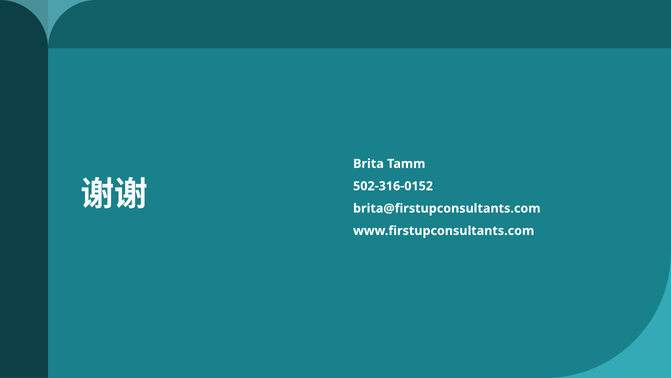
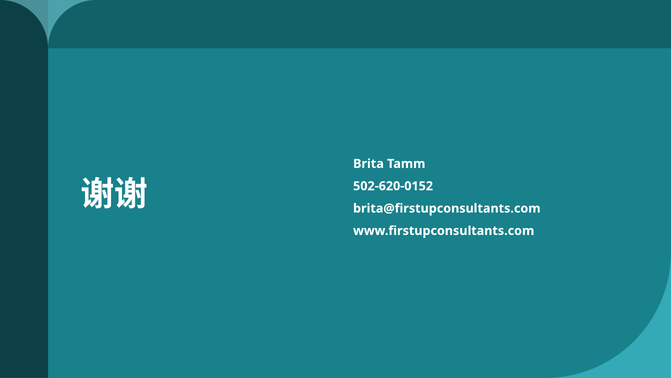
502-316-0152: 502-316-0152 -> 502-620-0152
